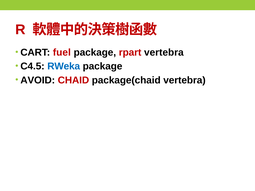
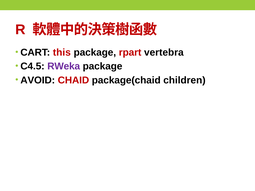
fuel: fuel -> this
RWeka colour: blue -> purple
package(chaid vertebra: vertebra -> children
